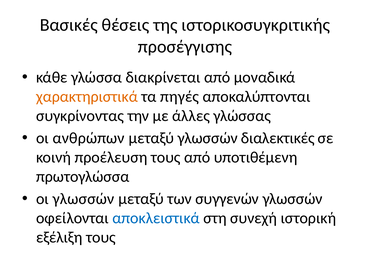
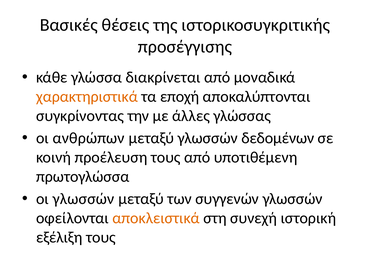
πηγές: πηγές -> εποχή
διαλεκτικές: διαλεκτικές -> δεδομένων
αποκλειστικά colour: blue -> orange
